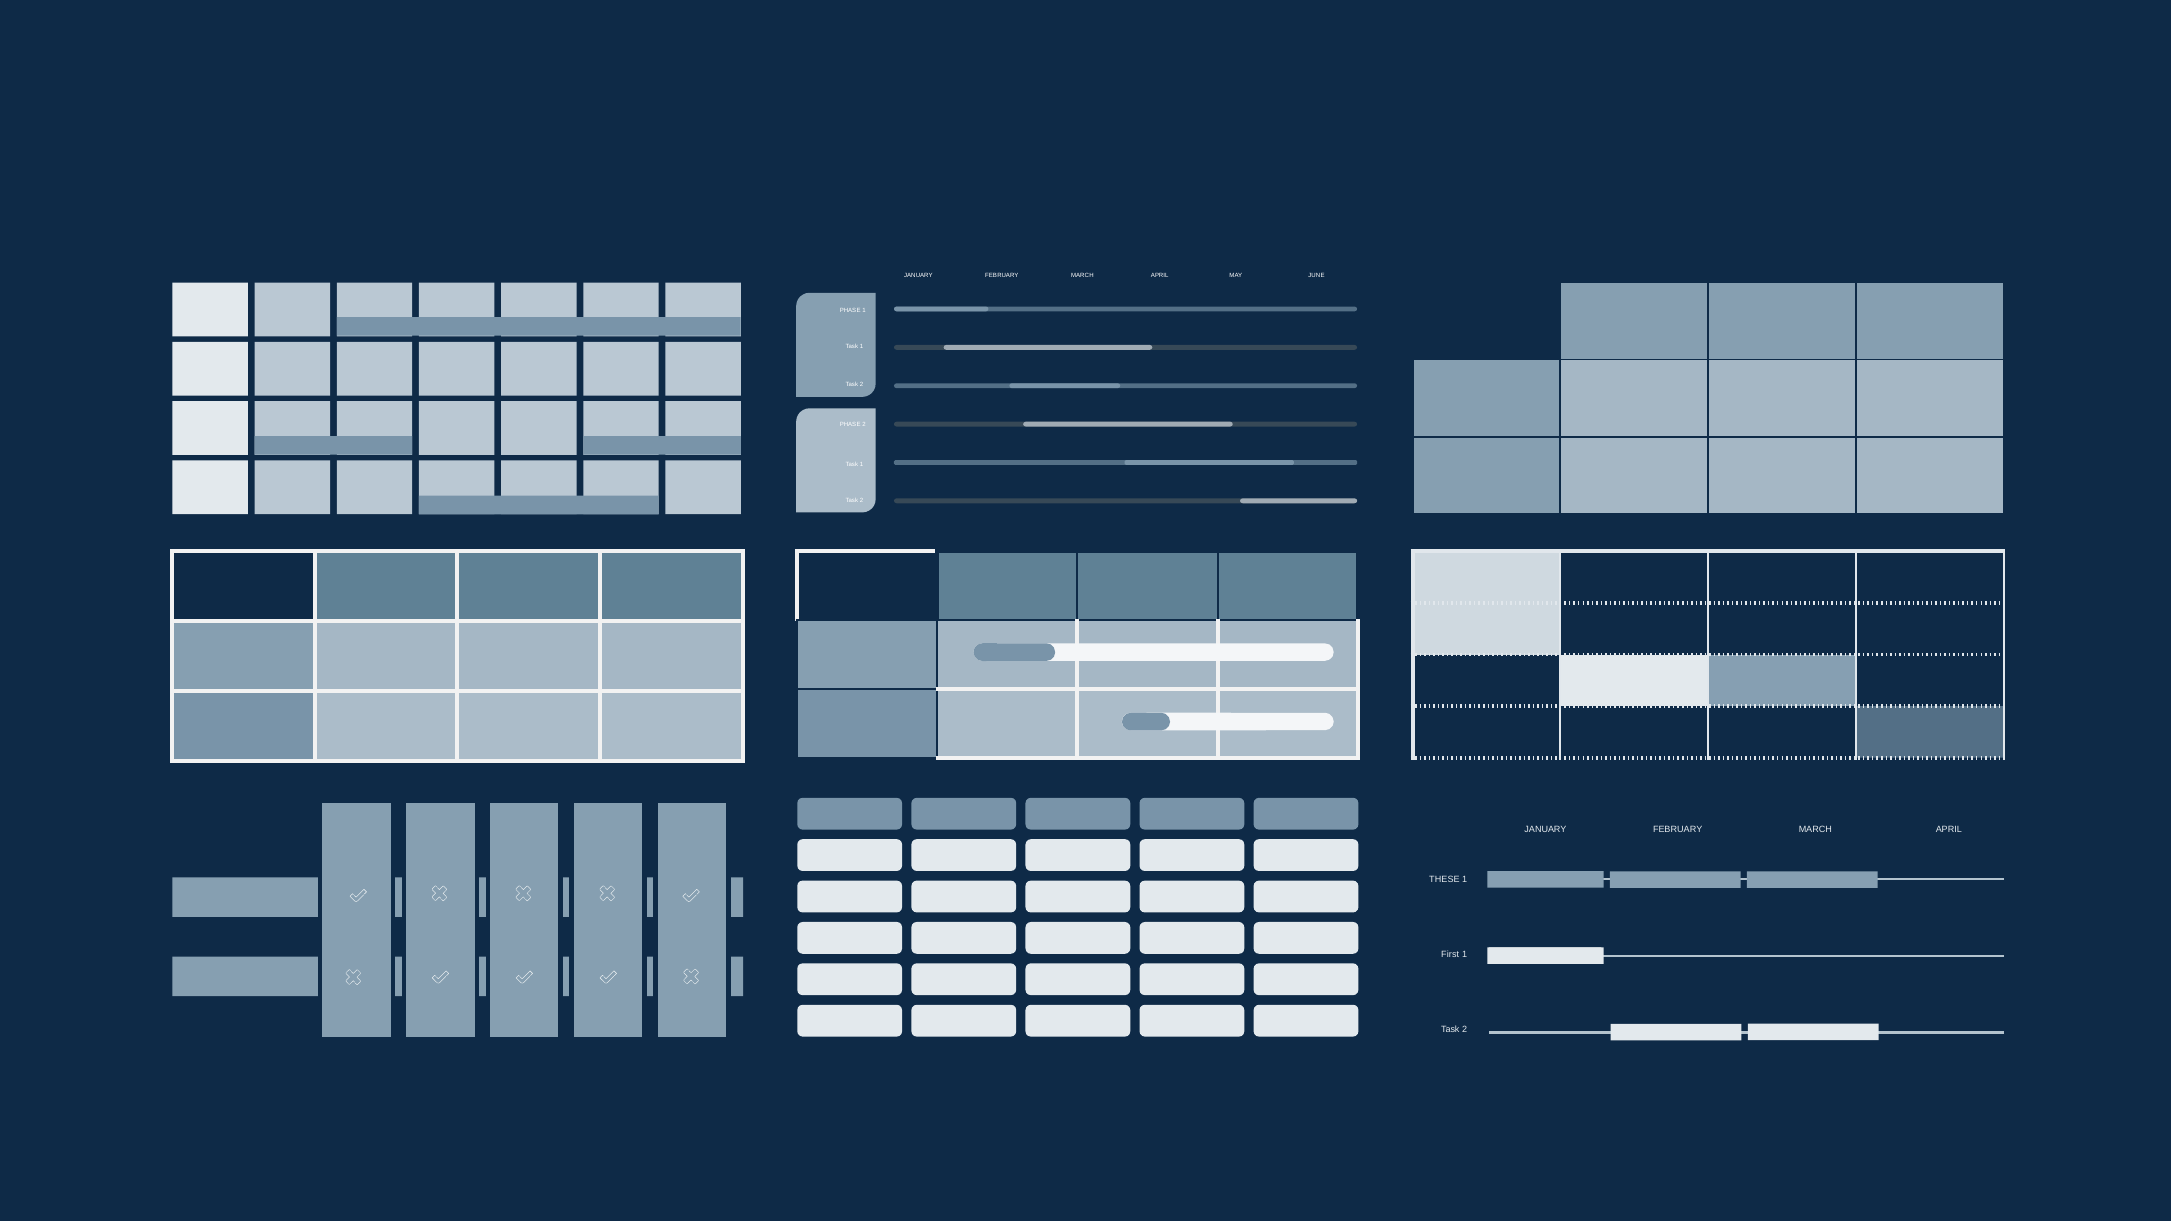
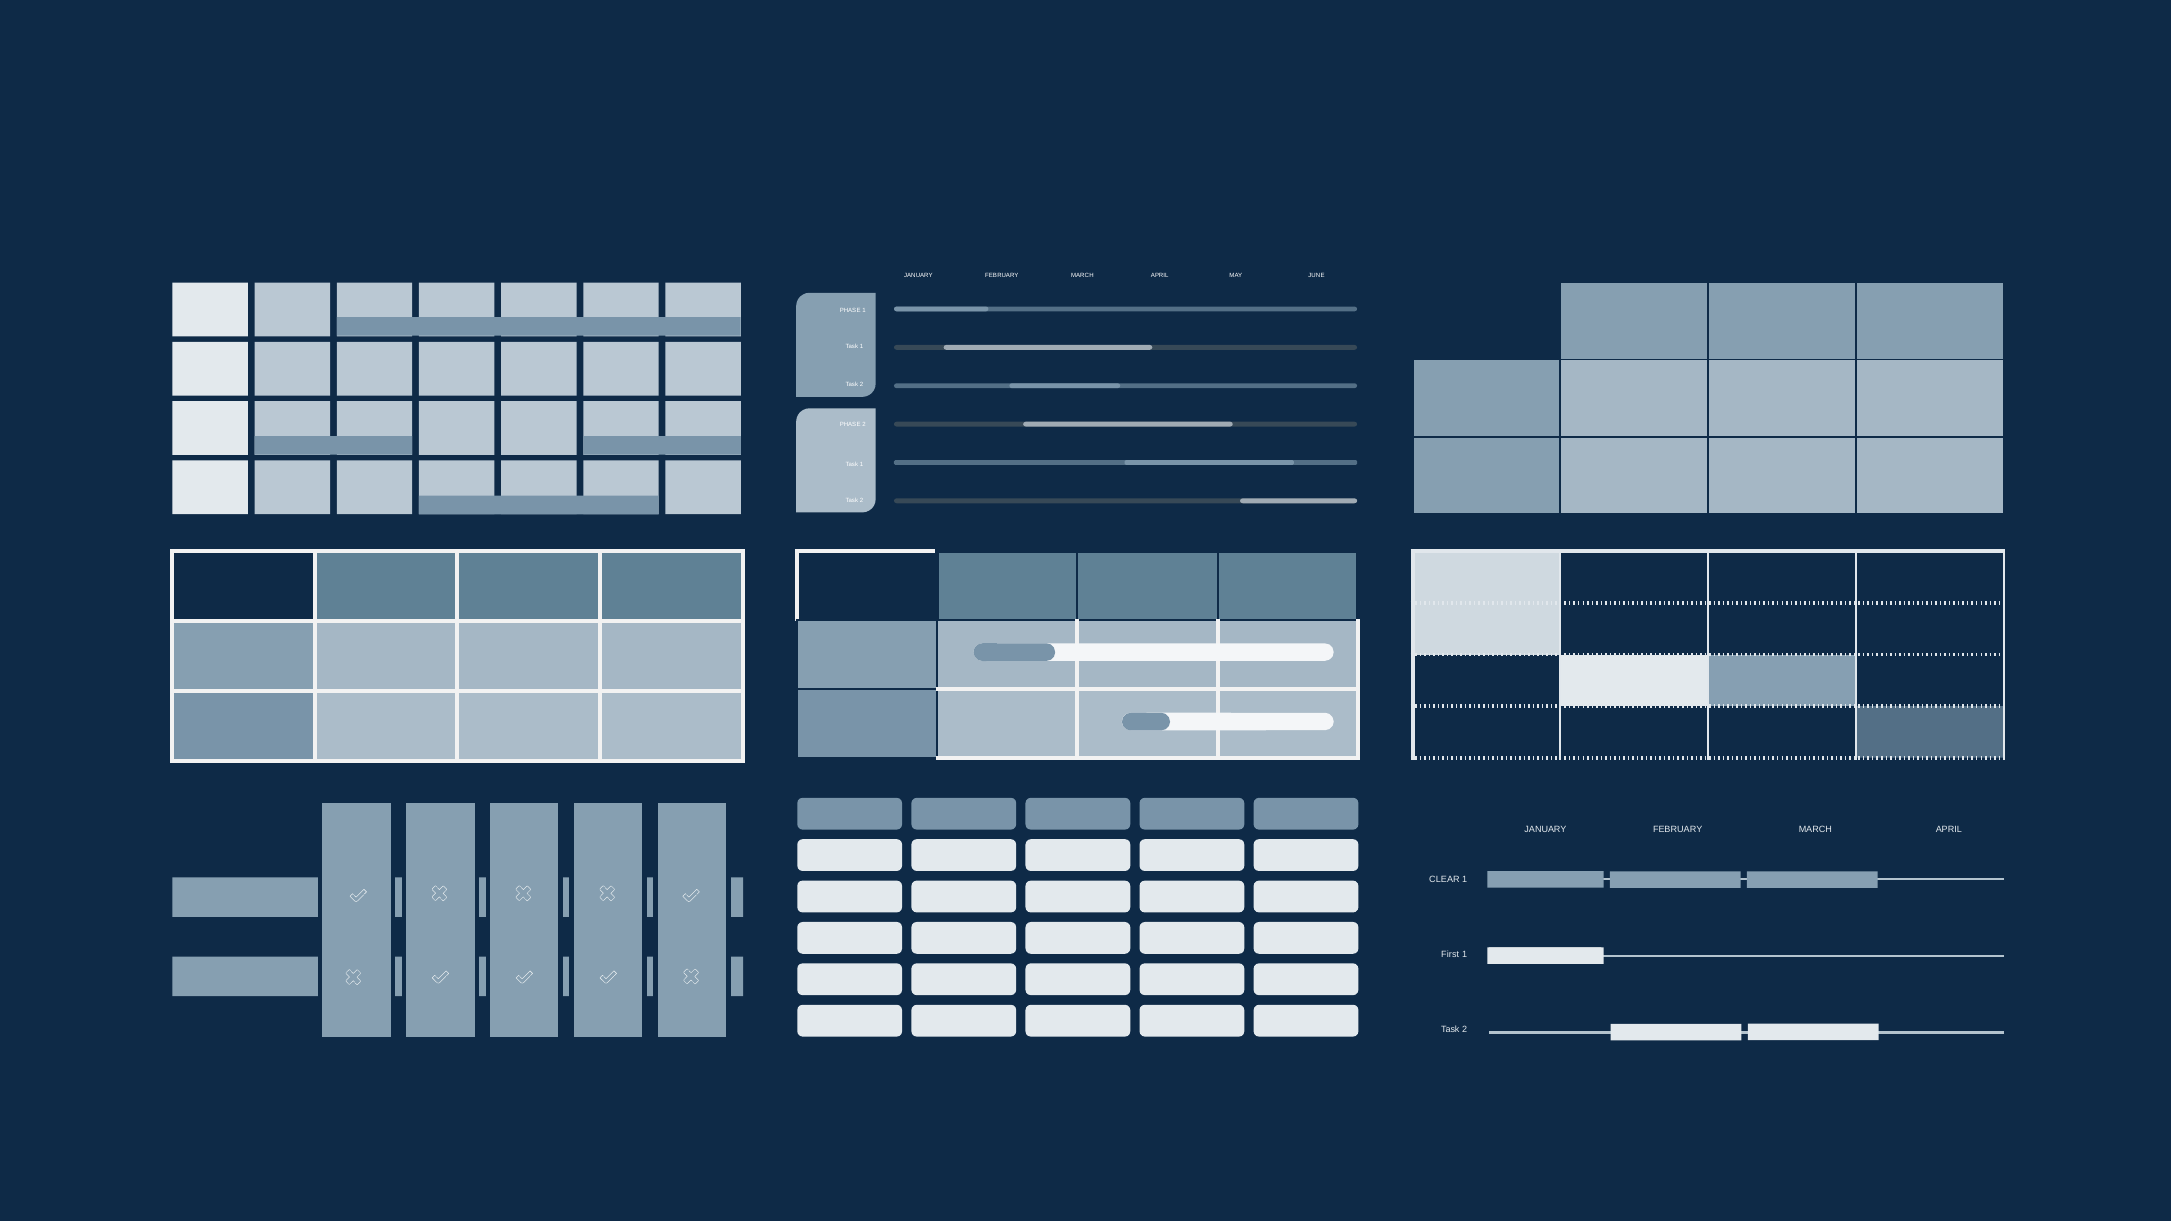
THESE: THESE -> CLEAR
